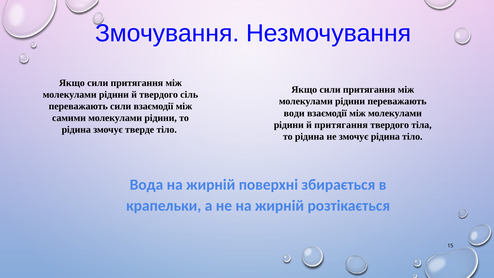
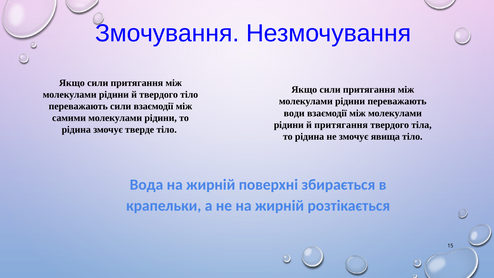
твердого сіль: сіль -> тіло
змочує рідина: рідина -> явища
